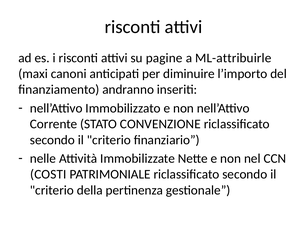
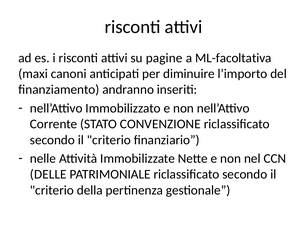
ML-attribuirle: ML-attribuirle -> ML-facoltativa
COSTI: COSTI -> DELLE
